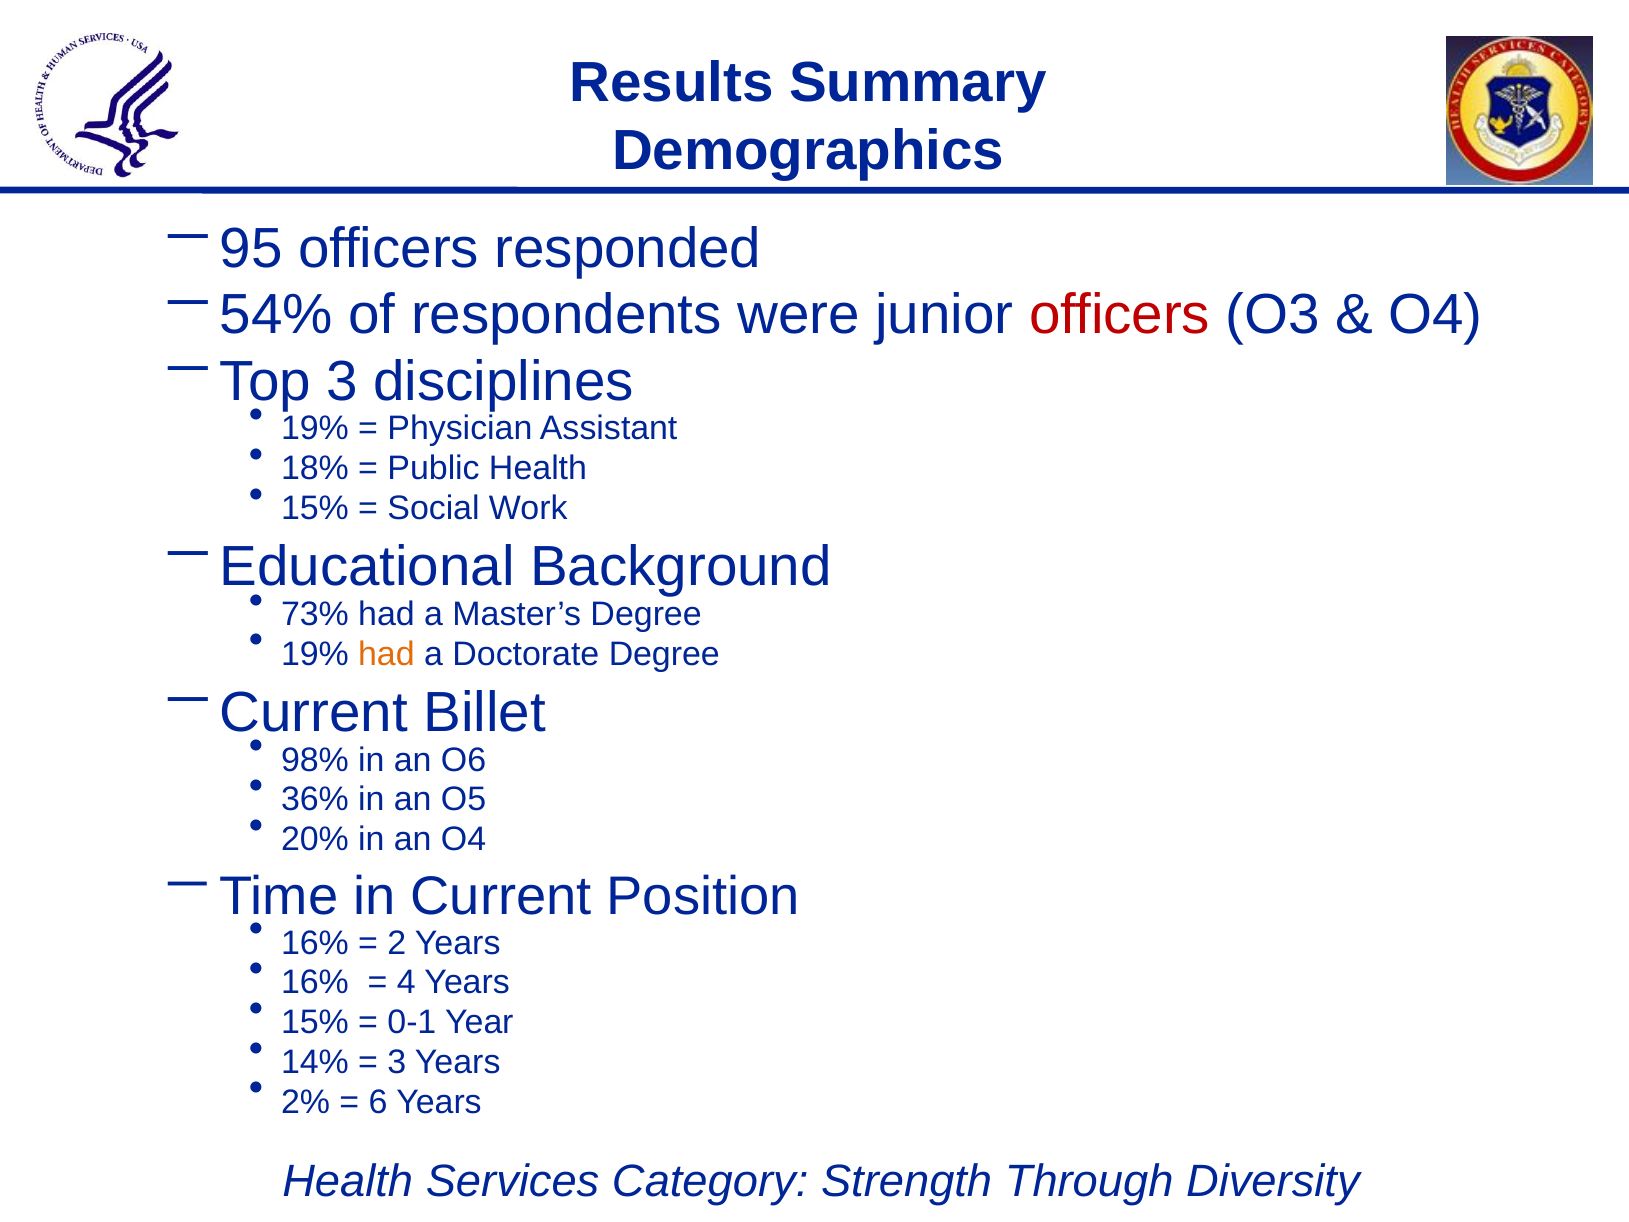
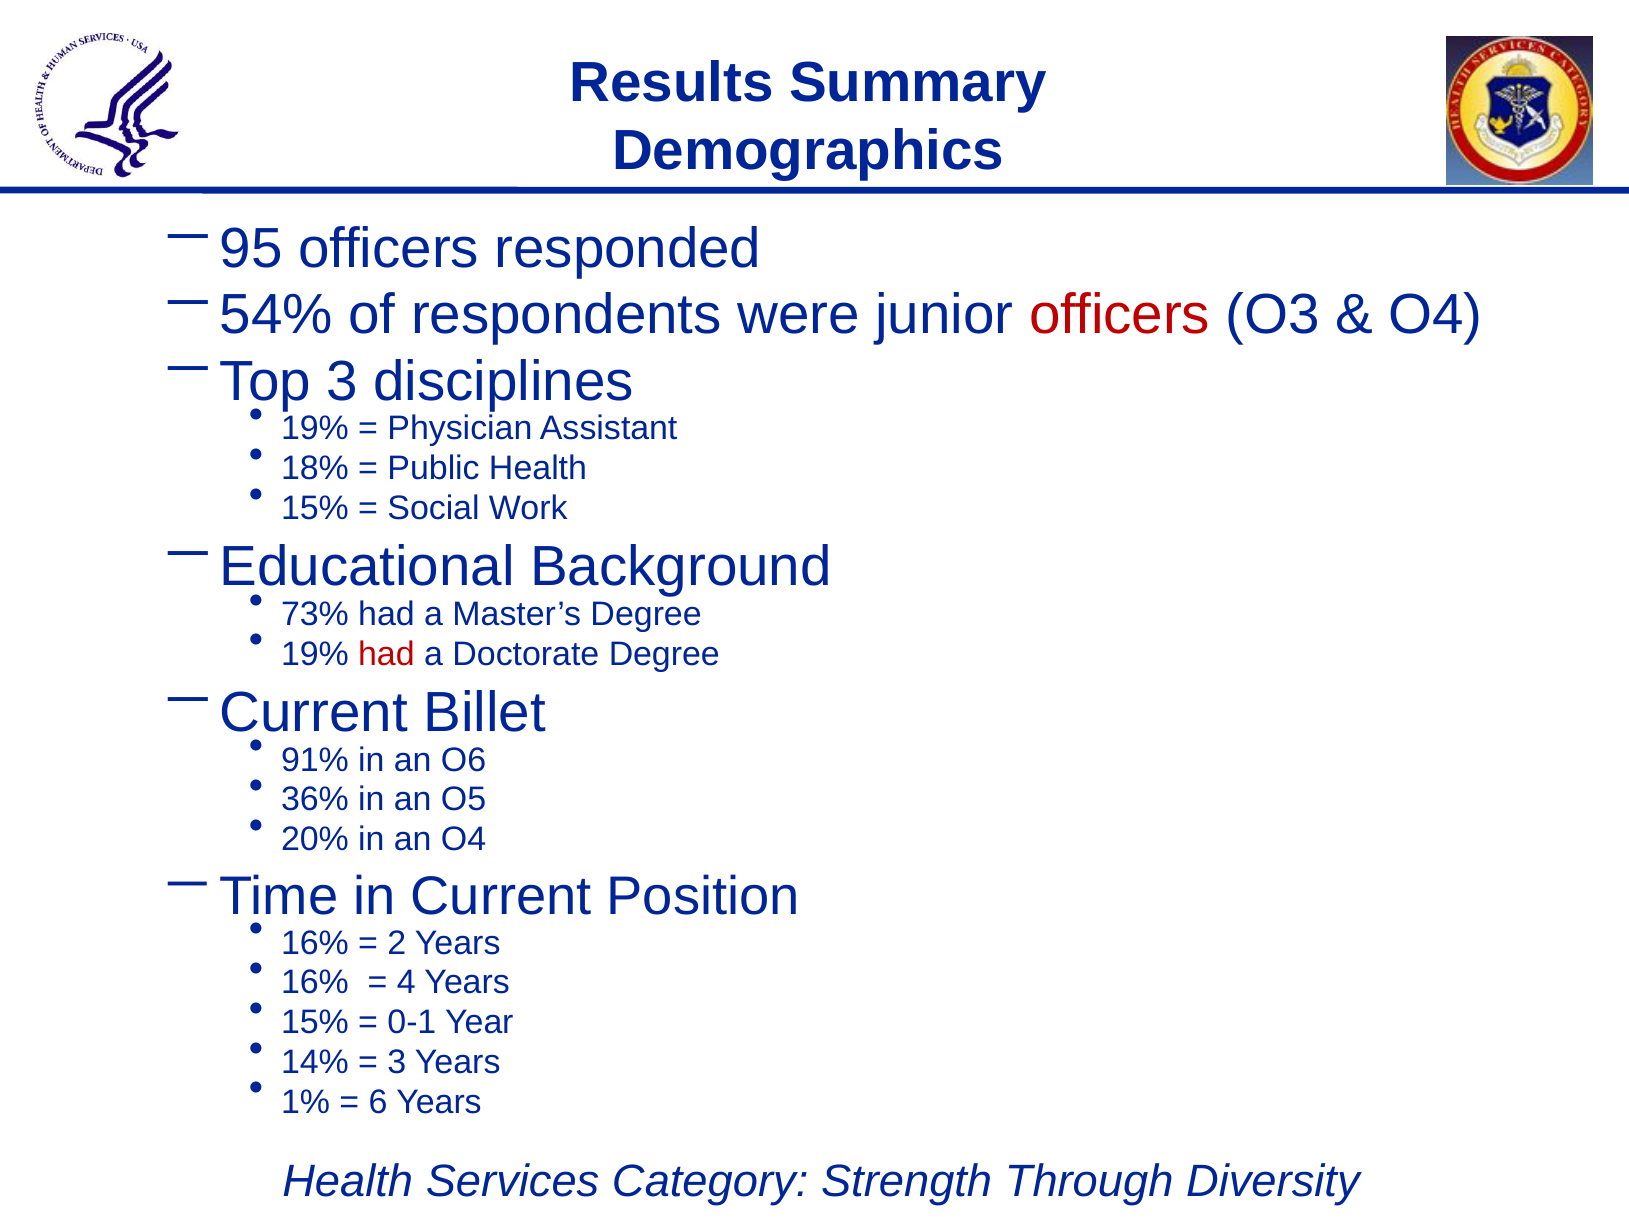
had at (386, 654) colour: orange -> red
98%: 98% -> 91%
2%: 2% -> 1%
